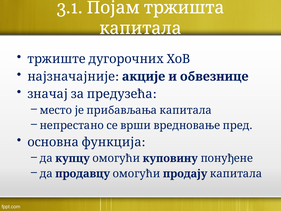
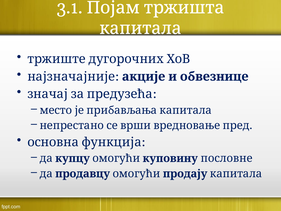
понуђене: понуђене -> пословне
